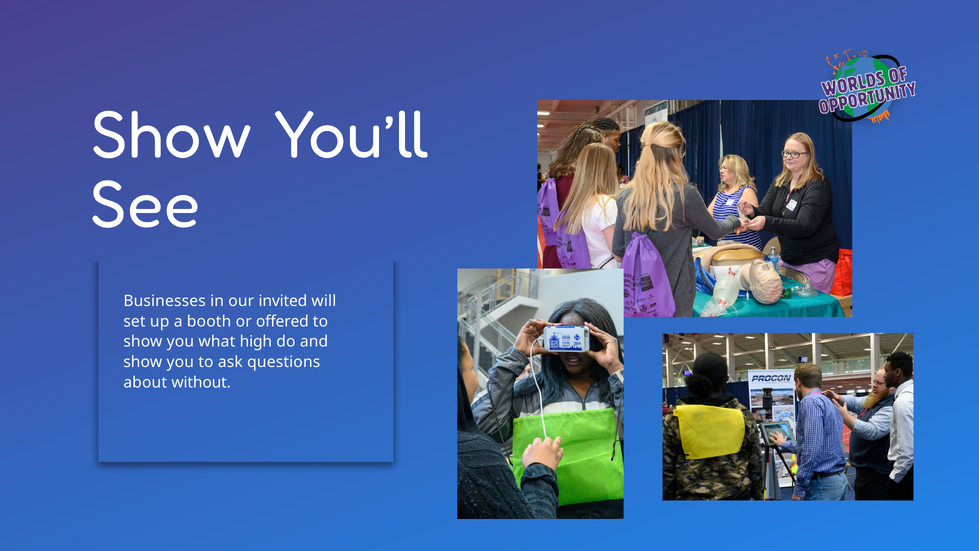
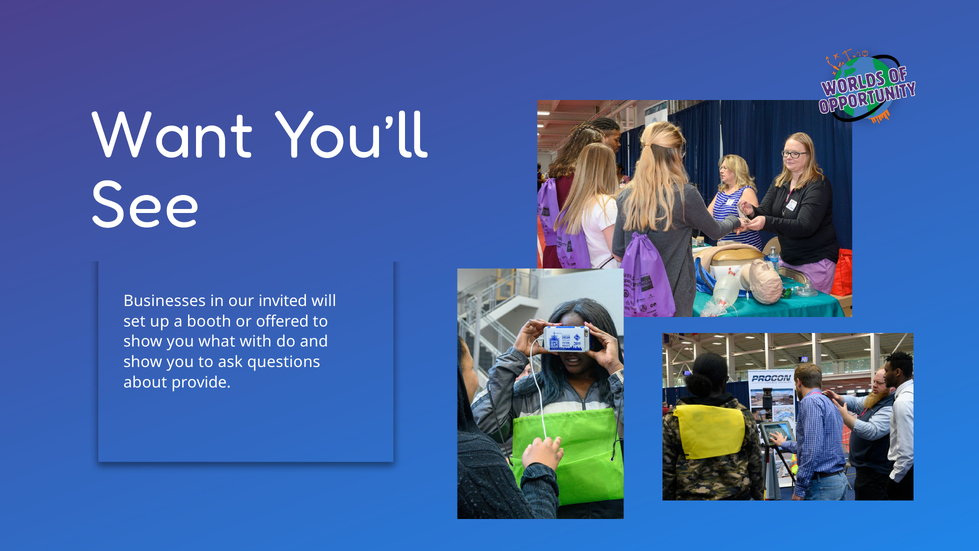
Show at (171, 135): Show -> Want
high: high -> with
without: without -> provide
